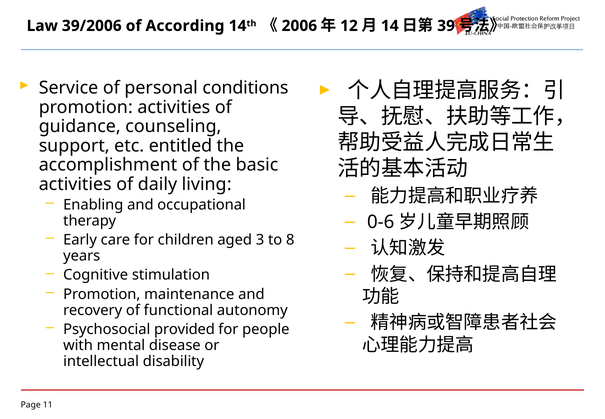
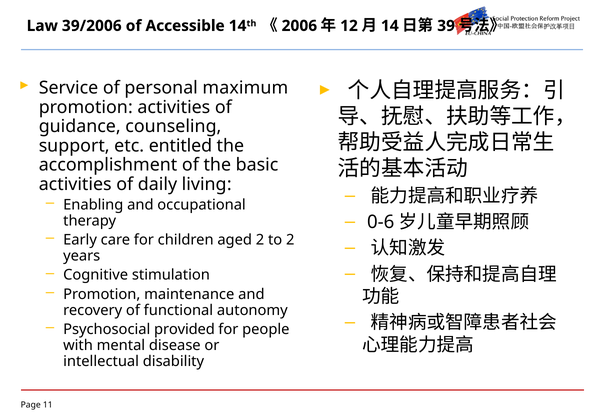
According: According -> Accessible
conditions: conditions -> maximum
aged 3: 3 -> 2
to 8: 8 -> 2
